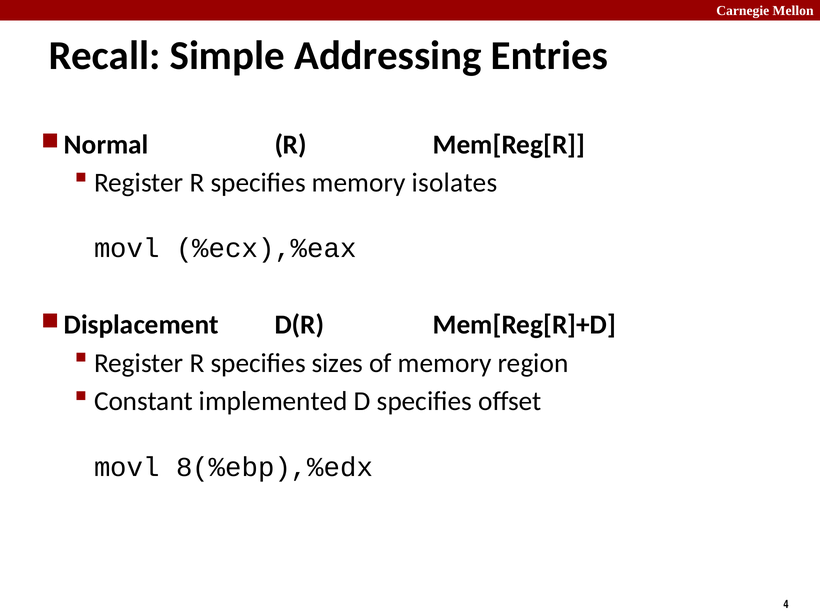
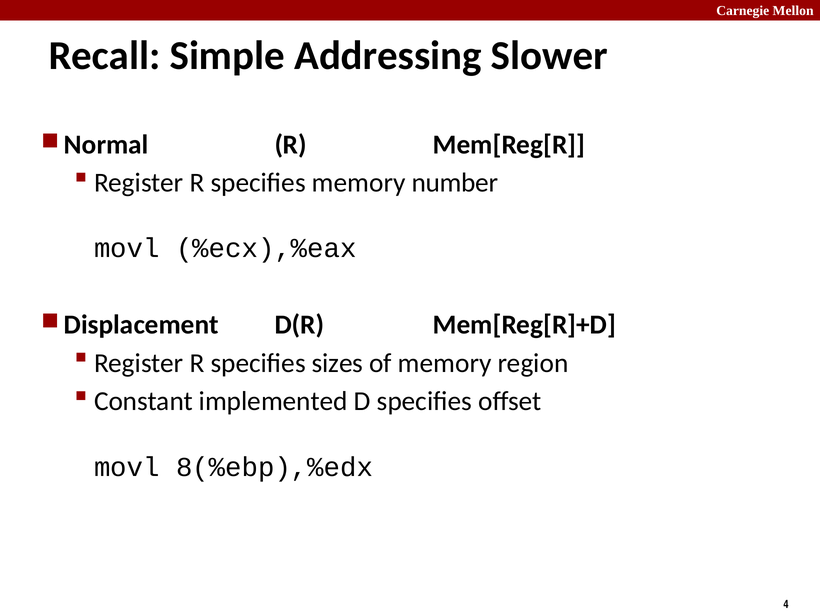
Entries: Entries -> Slower
isolates: isolates -> number
